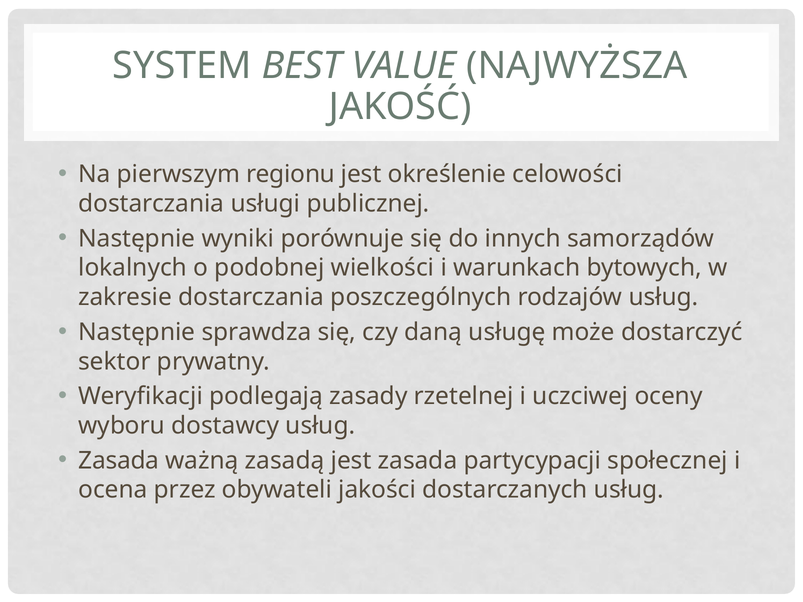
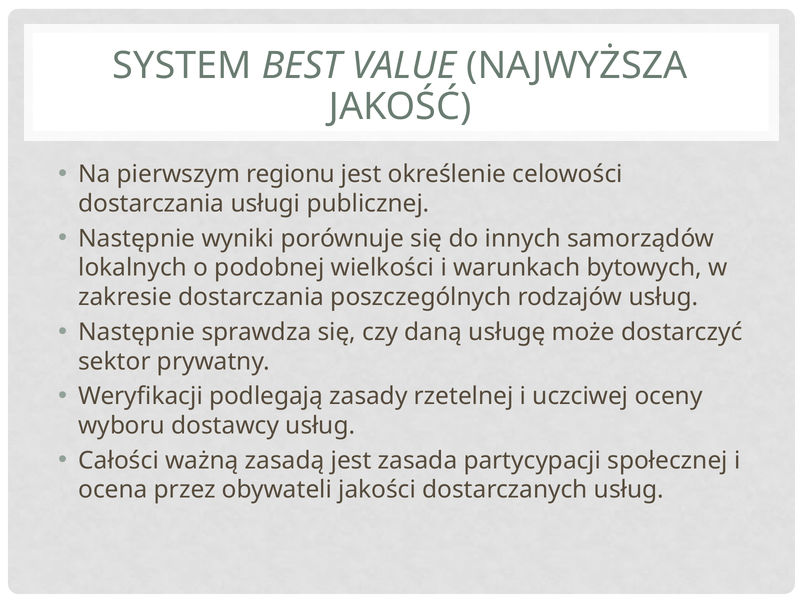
Zasada at (119, 461): Zasada -> Całości
